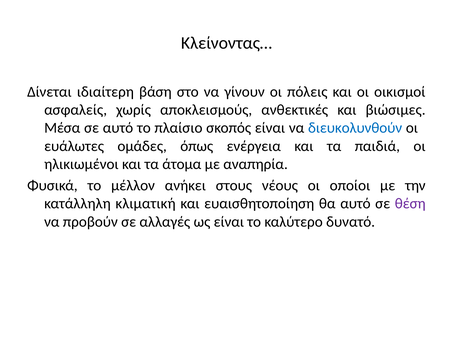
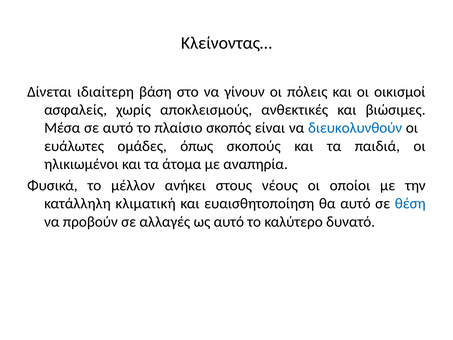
ενέργεια: ενέργεια -> σκοπούς
θέση colour: purple -> blue
ως είναι: είναι -> αυτό
